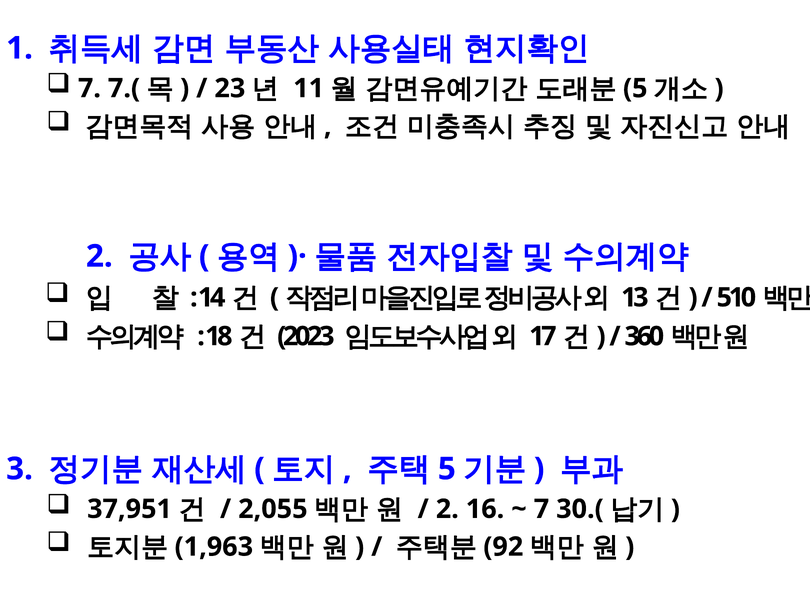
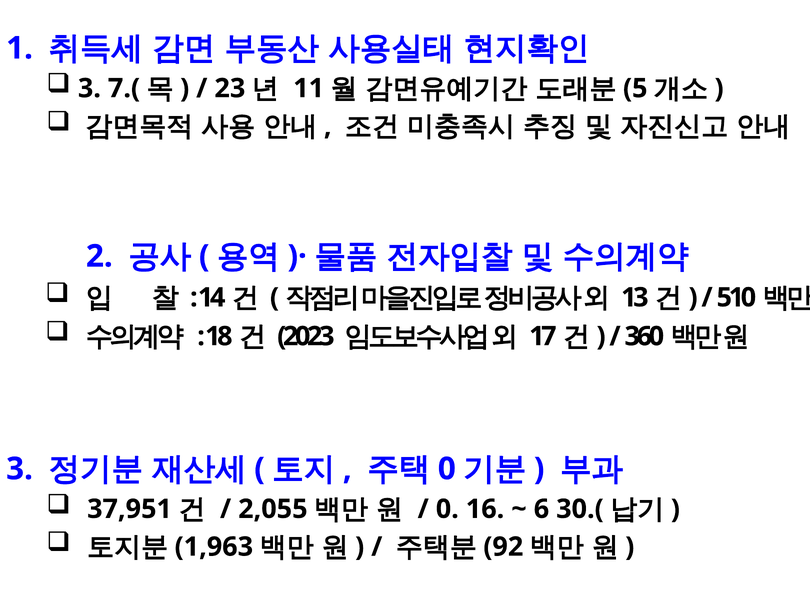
7 at (89, 88): 7 -> 3
5 at (447, 469): 5 -> 0
2 at (447, 509): 2 -> 0
7 at (541, 509): 7 -> 6
